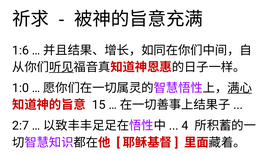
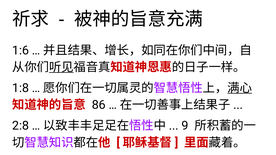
1:0: 1:0 -> 1:8
15: 15 -> 86
2:7: 2:7 -> 2:8
4: 4 -> 9
